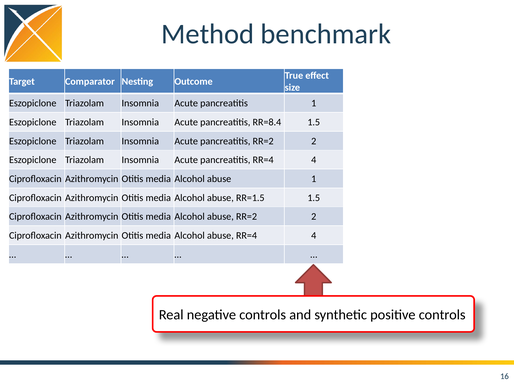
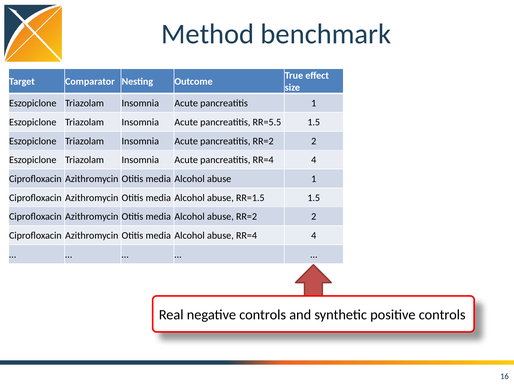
RR=8.4: RR=8.4 -> RR=5.5
